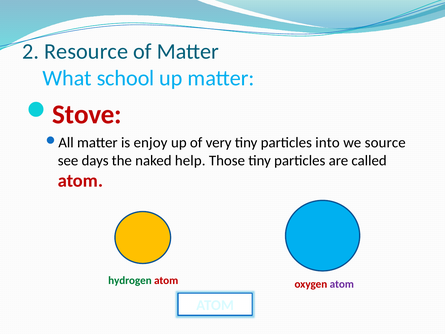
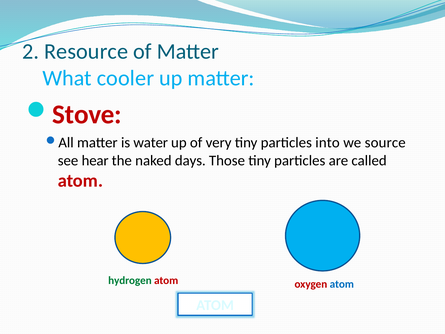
school: school -> cooler
enjoy: enjoy -> water
days: days -> hear
help: help -> days
atom at (342, 284) colour: purple -> blue
